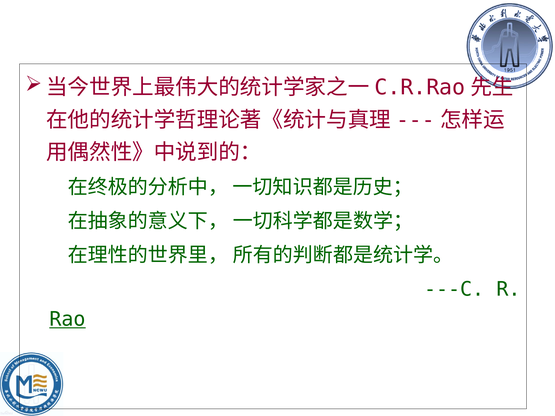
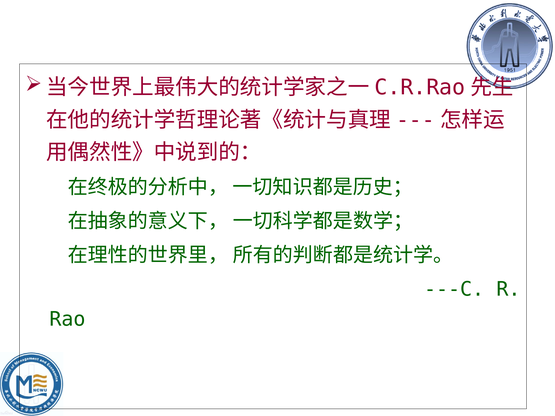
Rao underline: present -> none
